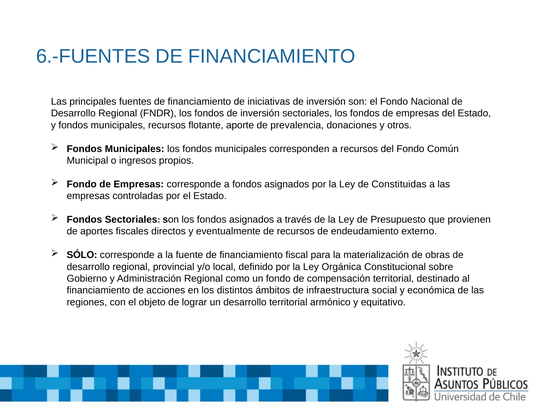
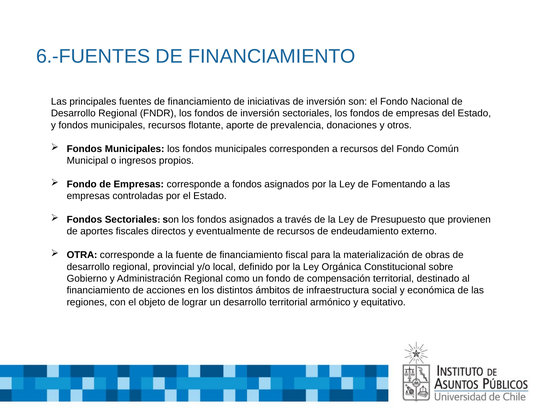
Constituidas: Constituidas -> Fomentando
SÓLO: SÓLO -> OTRA
